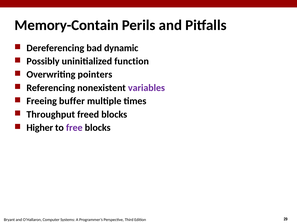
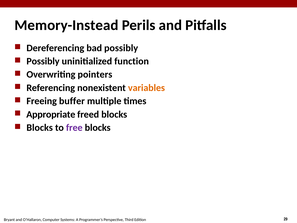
Memory-Contain: Memory-Contain -> Memory-Instead
bad dynamic: dynamic -> possibly
variables colour: purple -> orange
Throughput: Throughput -> Appropriate
Higher at (40, 127): Higher -> Blocks
